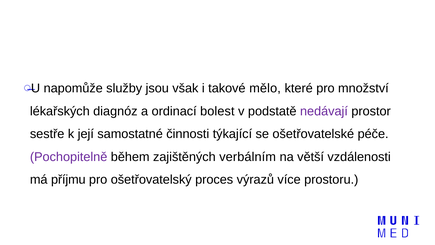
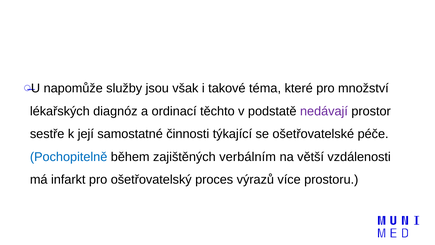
mělo: mělo -> téma
bolest: bolest -> těchto
Pochopitelně colour: purple -> blue
příjmu: příjmu -> infarkt
